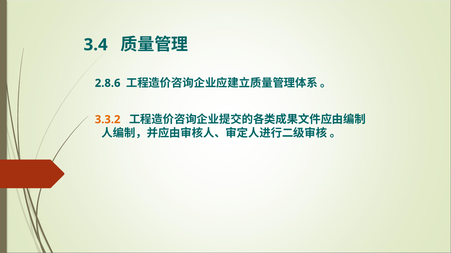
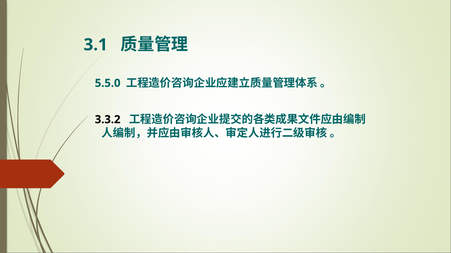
3.4: 3.4 -> 3.1
2.8.6: 2.8.6 -> 5.5.0
3.3.2 colour: orange -> black
